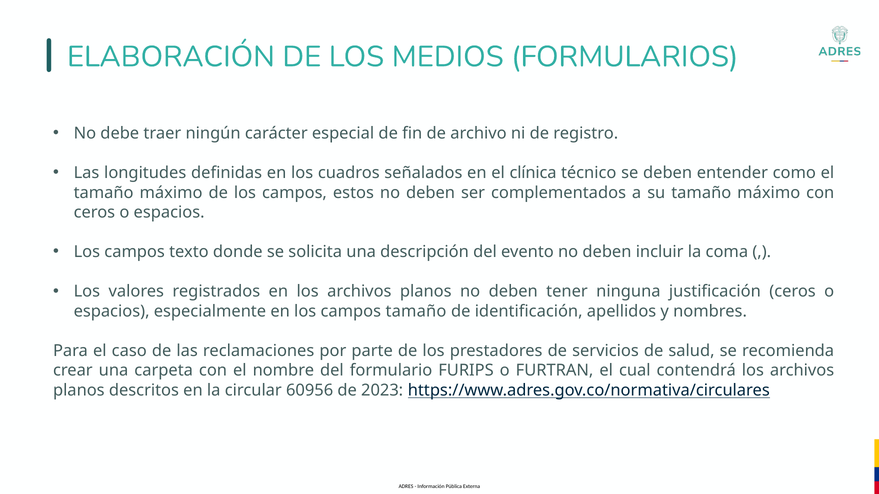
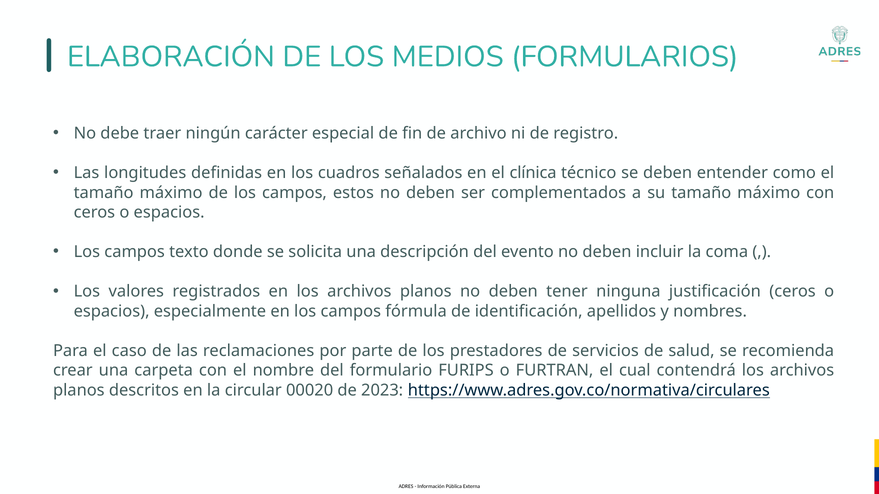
campos tamaño: tamaño -> fórmula
60956: 60956 -> 00020
